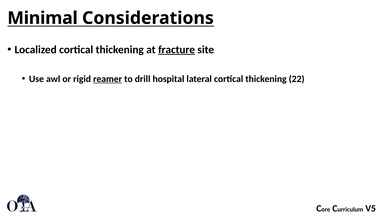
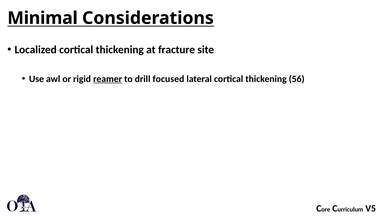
fracture underline: present -> none
hospital: hospital -> focused
22: 22 -> 56
